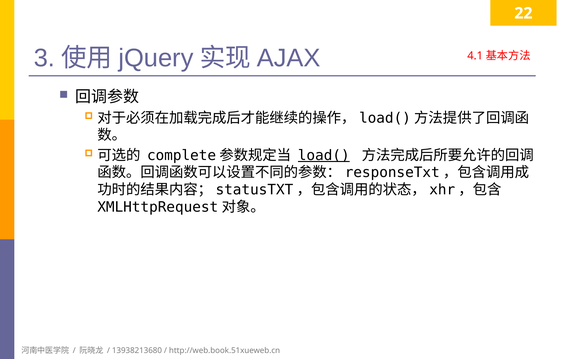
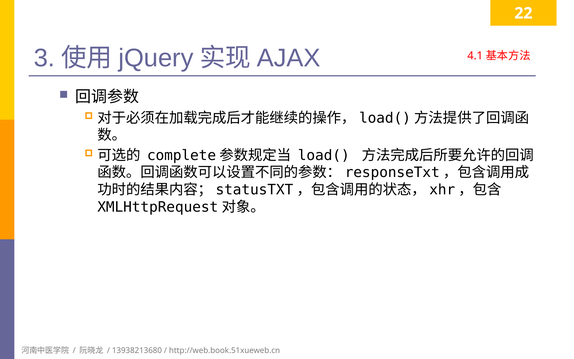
load( underline: present -> none
